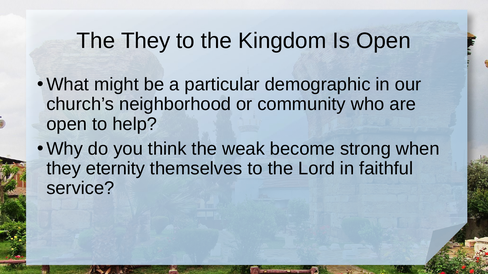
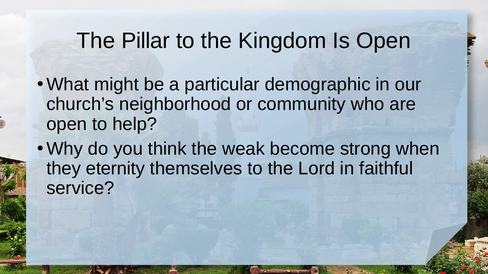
The They: They -> Pillar
